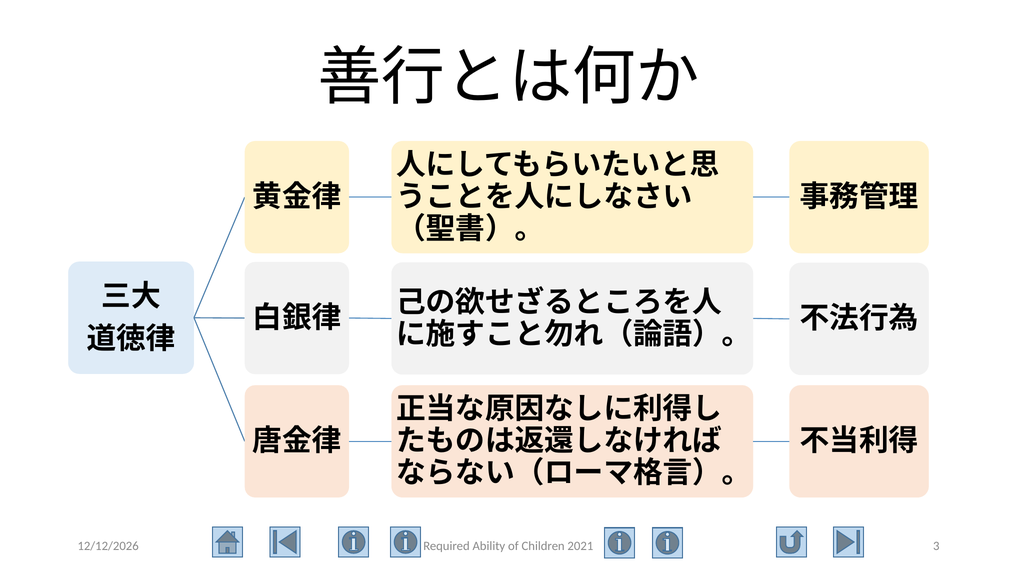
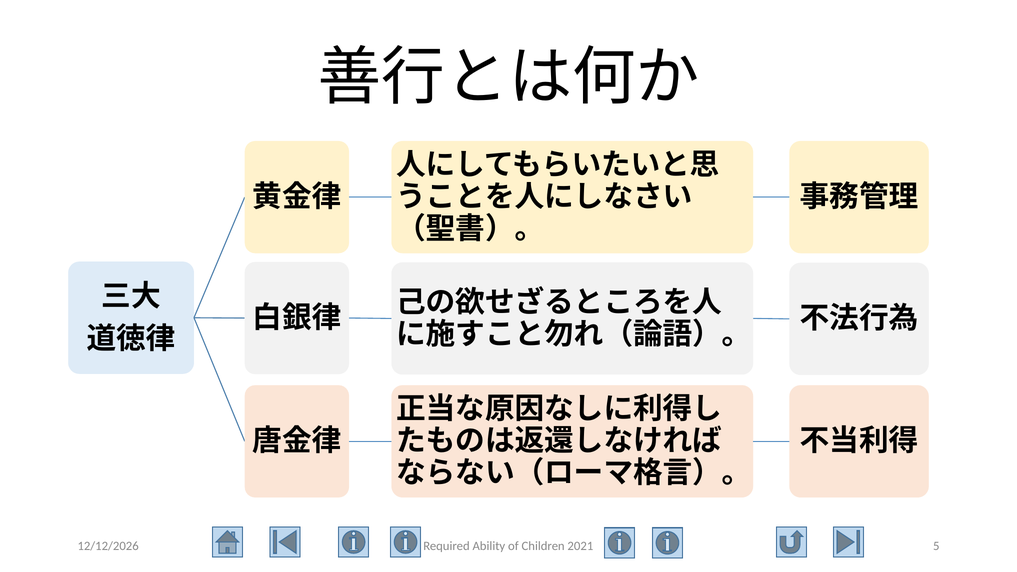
3: 3 -> 5
